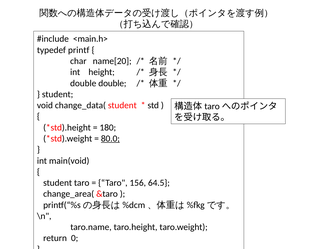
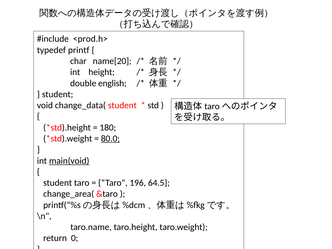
<main.h>: <main.h> -> <prod.h>
double double: double -> english
main(void underline: none -> present
156: 156 -> 196
